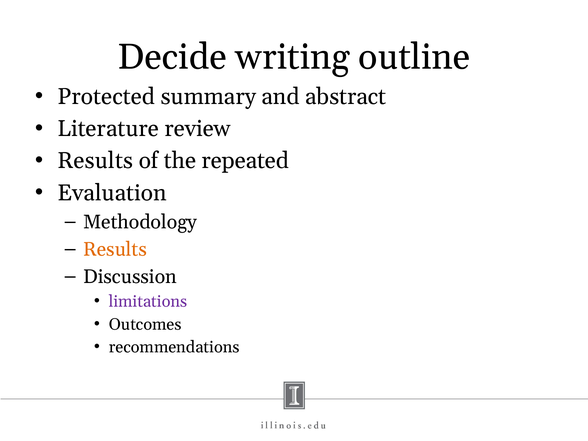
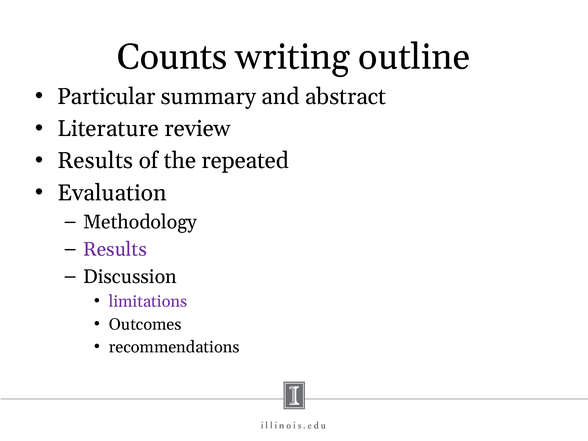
Decide: Decide -> Counts
Protected: Protected -> Particular
Results at (115, 249) colour: orange -> purple
